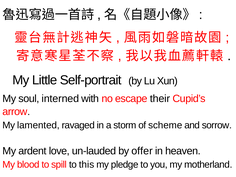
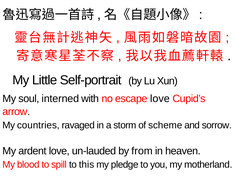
escape their: their -> love
lamented: lamented -> countries
offer: offer -> from
